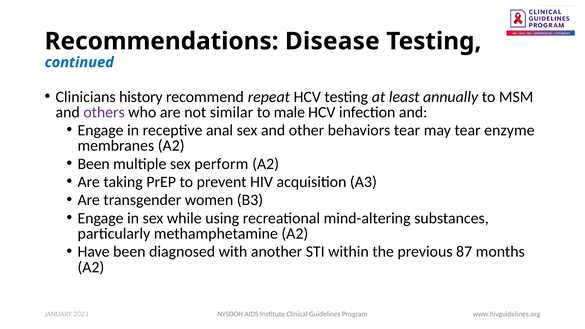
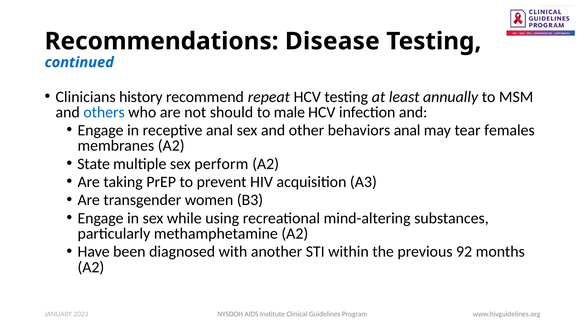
others colour: purple -> blue
similar: similar -> should
behaviors tear: tear -> anal
enzyme: enzyme -> females
Been at (94, 164): Been -> State
87: 87 -> 92
